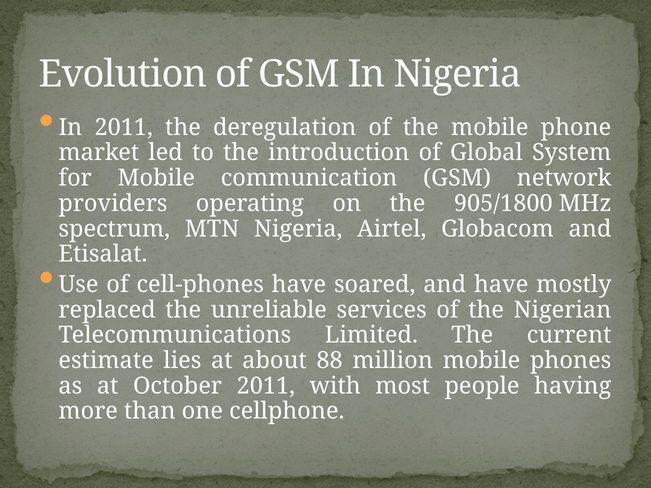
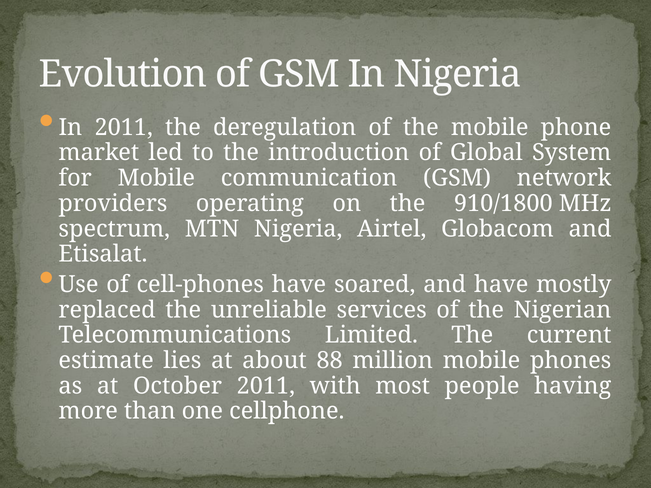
905/1800: 905/1800 -> 910/1800
